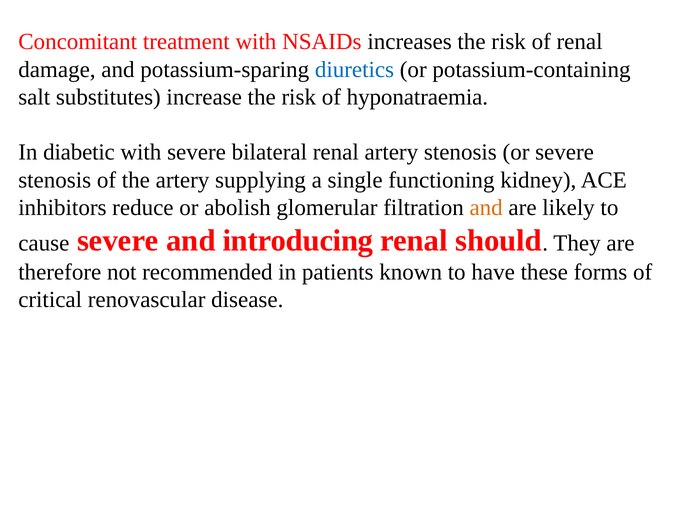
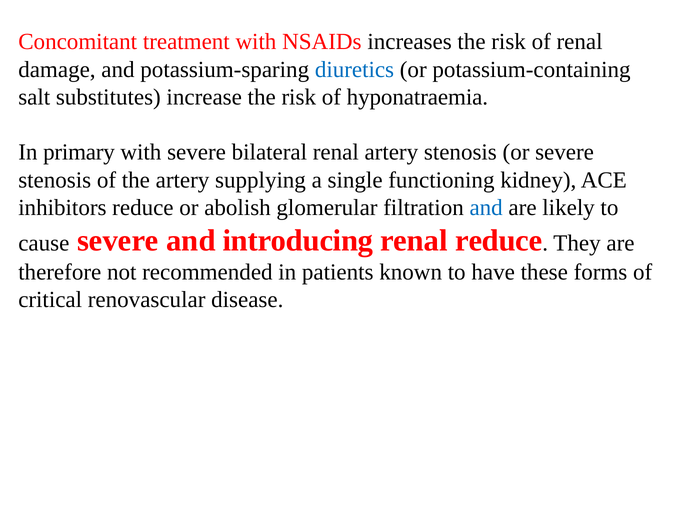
diabetic: diabetic -> primary
and at (486, 208) colour: orange -> blue
renal should: should -> reduce
